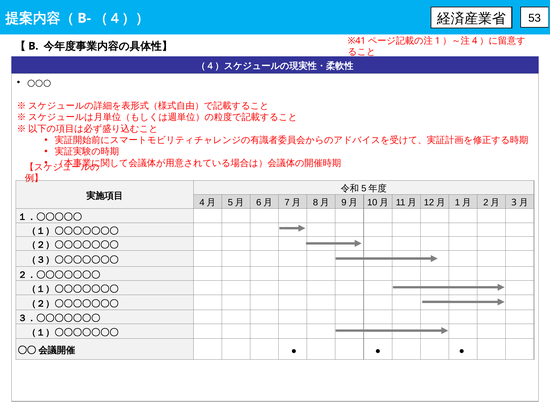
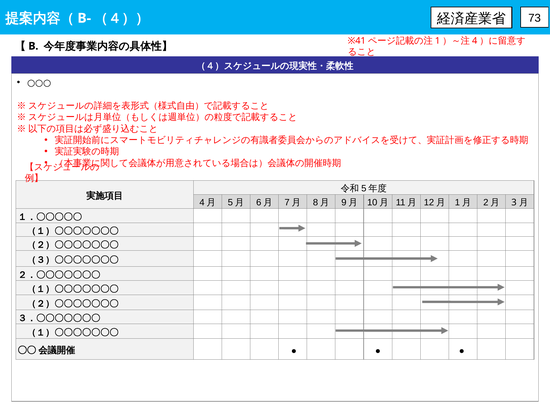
53: 53 -> 73
